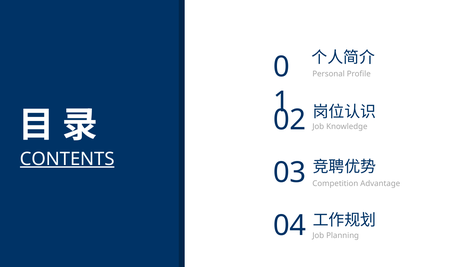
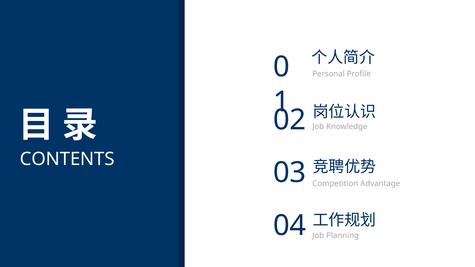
CONTENTS underline: present -> none
